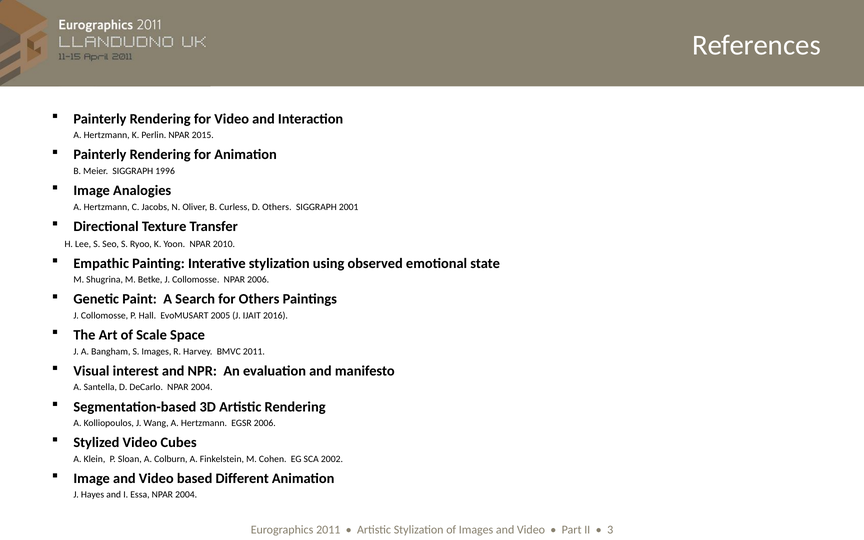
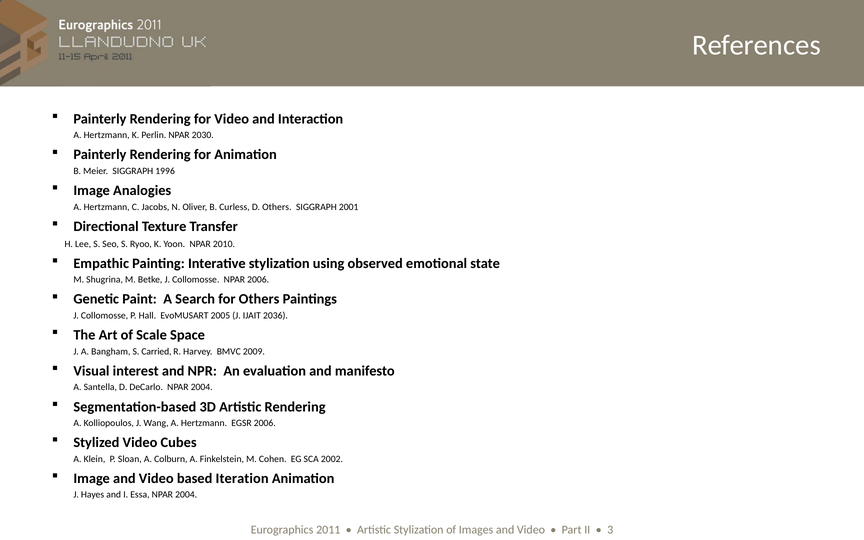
2015: 2015 -> 2030
2016: 2016 -> 2036
S Images: Images -> Carried
BMVC 2011: 2011 -> 2009
Different: Different -> Iteration
